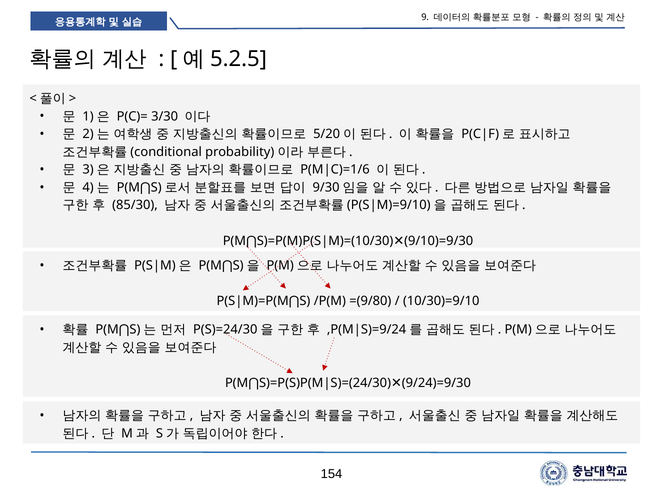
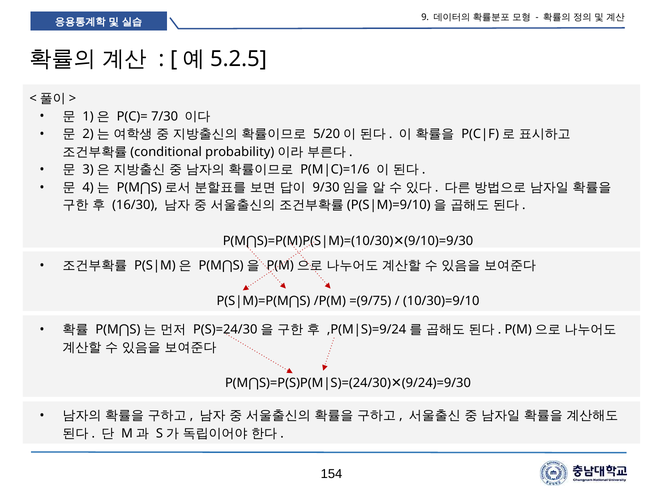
3/30: 3/30 -> 7/30
85/30: 85/30 -> 16/30
=(9/80: =(9/80 -> =(9/75
